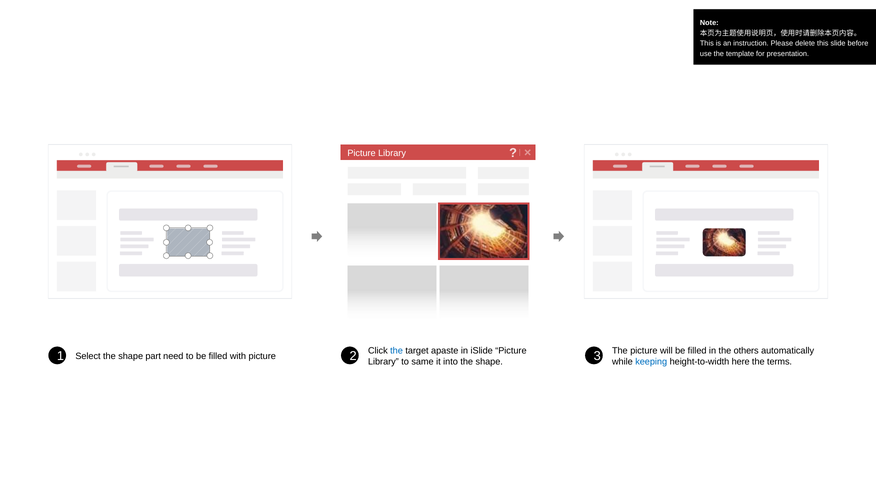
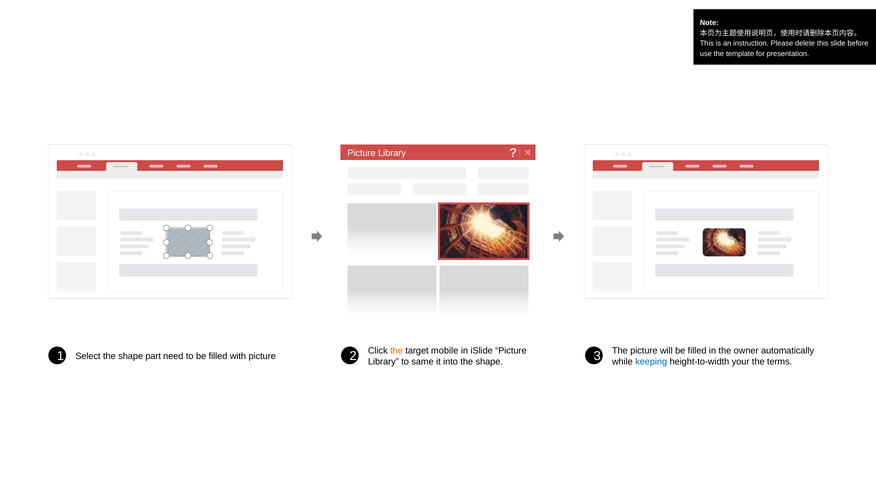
the at (397, 350) colour: blue -> orange
apaste: apaste -> mobile
others: others -> owner
here: here -> your
